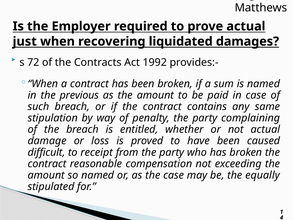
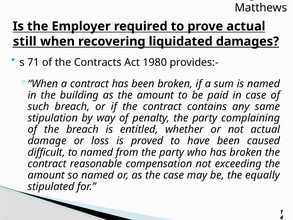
just: just -> still
72: 72 -> 71
1992: 1992 -> 1980
previous: previous -> building
to receipt: receipt -> named
